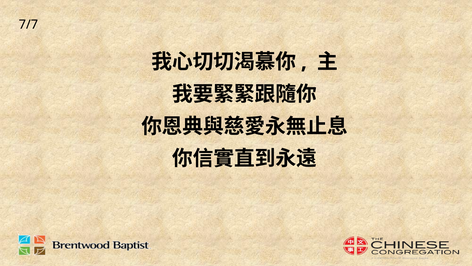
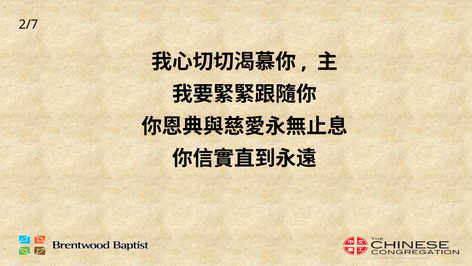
7/7: 7/7 -> 2/7
